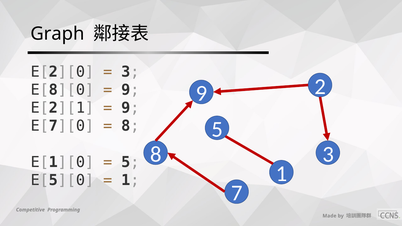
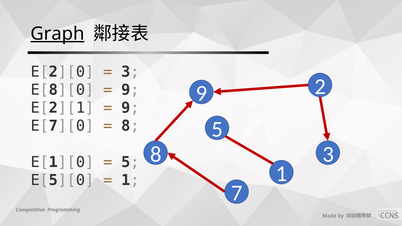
Graph underline: none -> present
